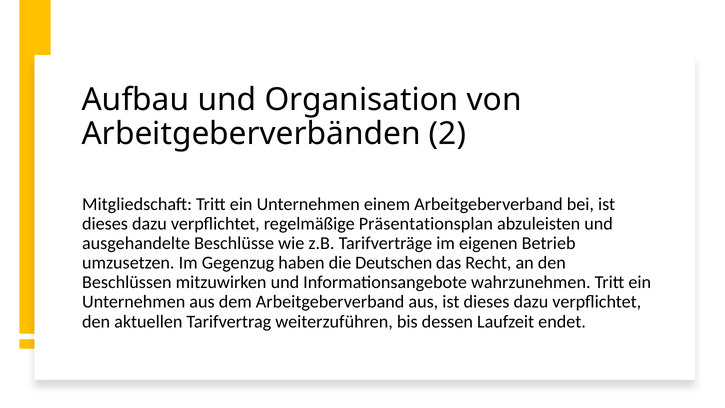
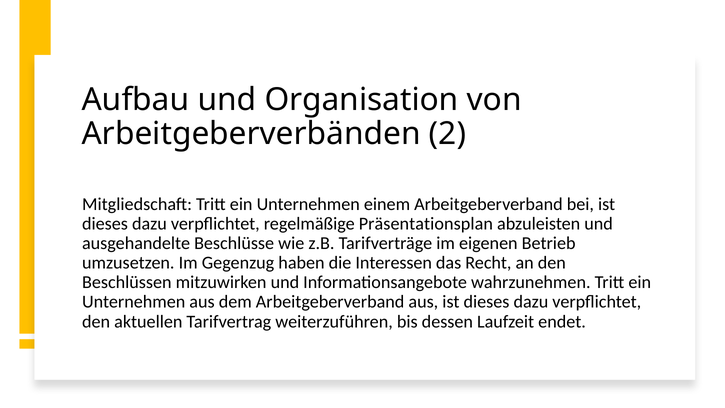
Deutschen: Deutschen -> Interessen
